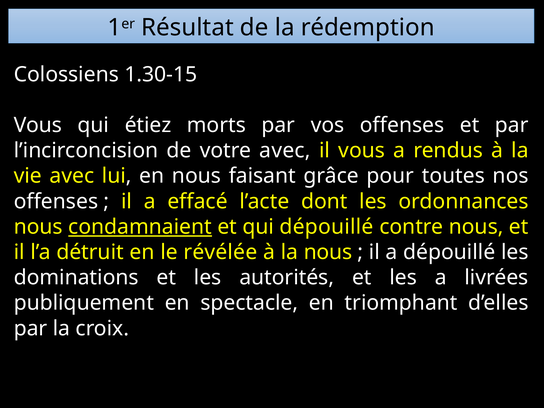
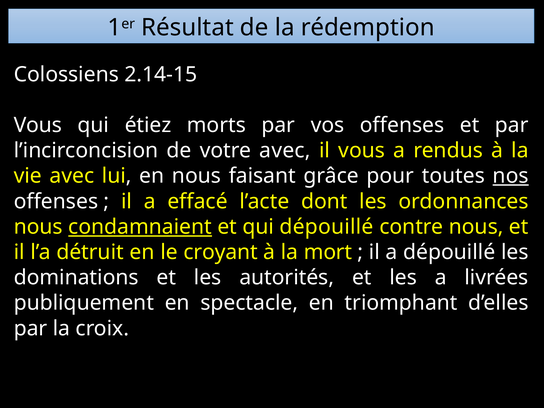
1.30-15: 1.30-15 -> 2.14-15
nos underline: none -> present
révélée: révélée -> croyant
la nous: nous -> mort
